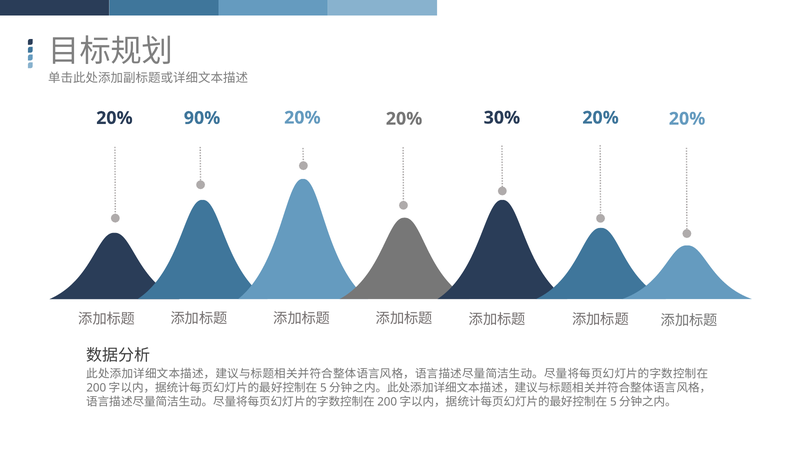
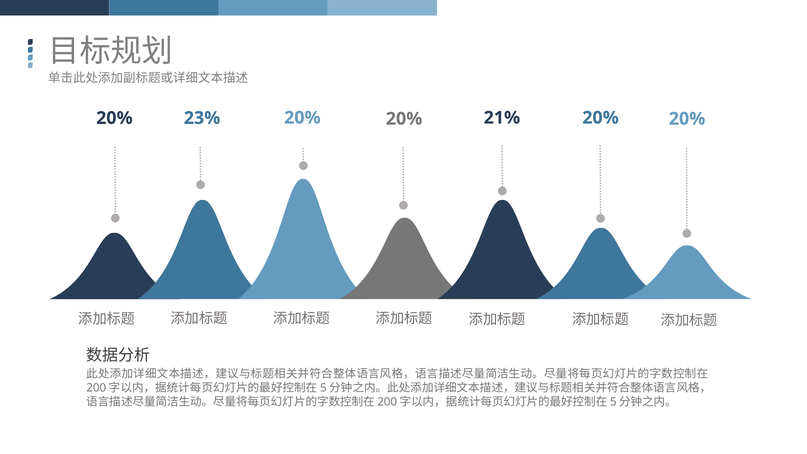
30%: 30% -> 21%
90%: 90% -> 23%
